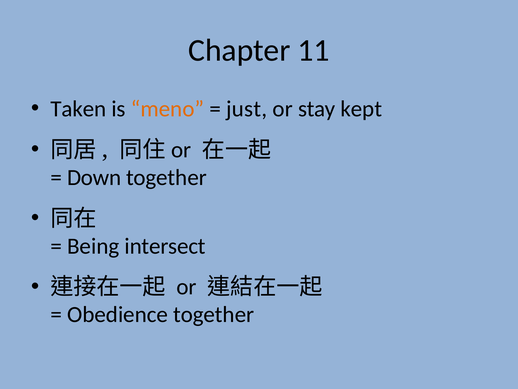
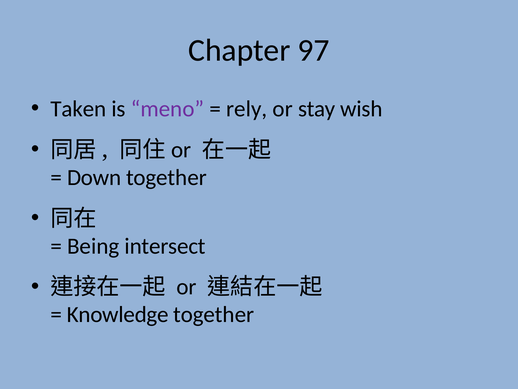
11: 11 -> 97
meno colour: orange -> purple
just: just -> rely
kept: kept -> wish
Obedience: Obedience -> Knowledge
